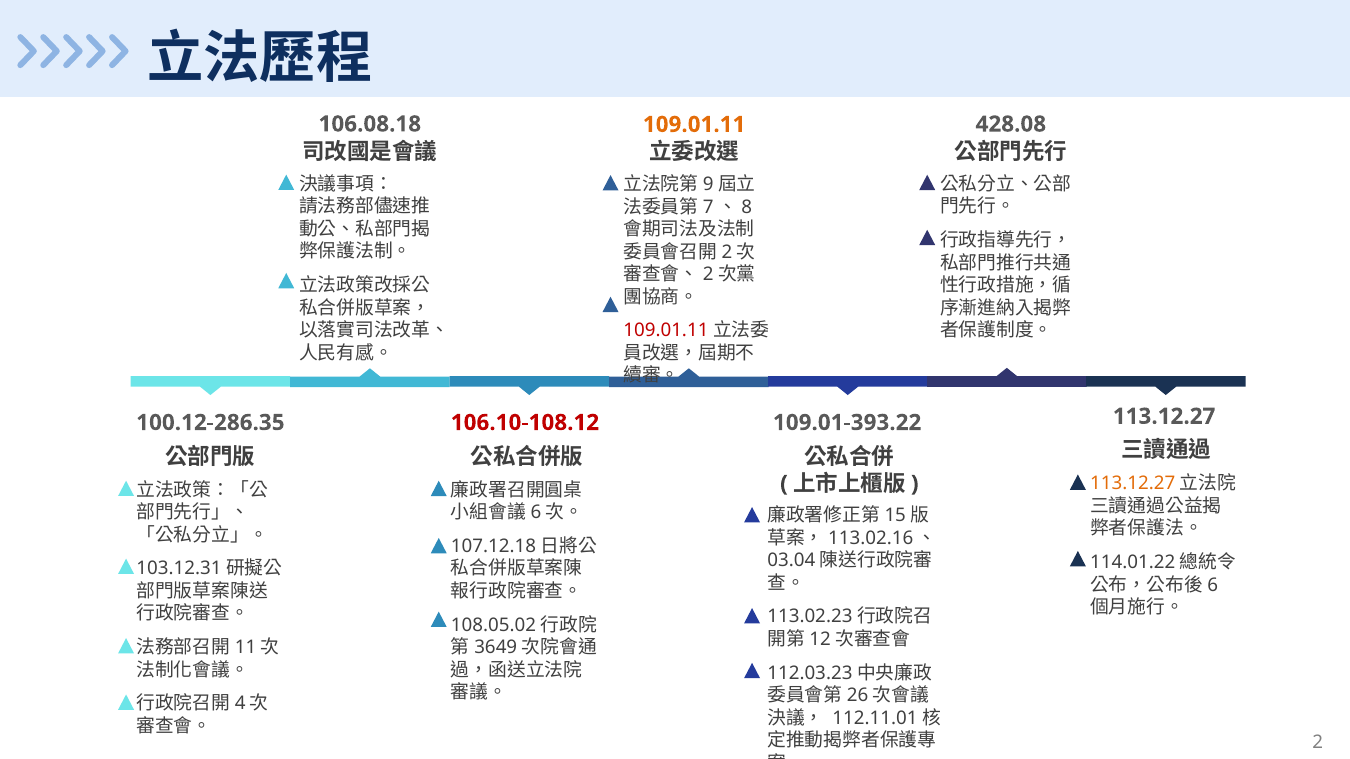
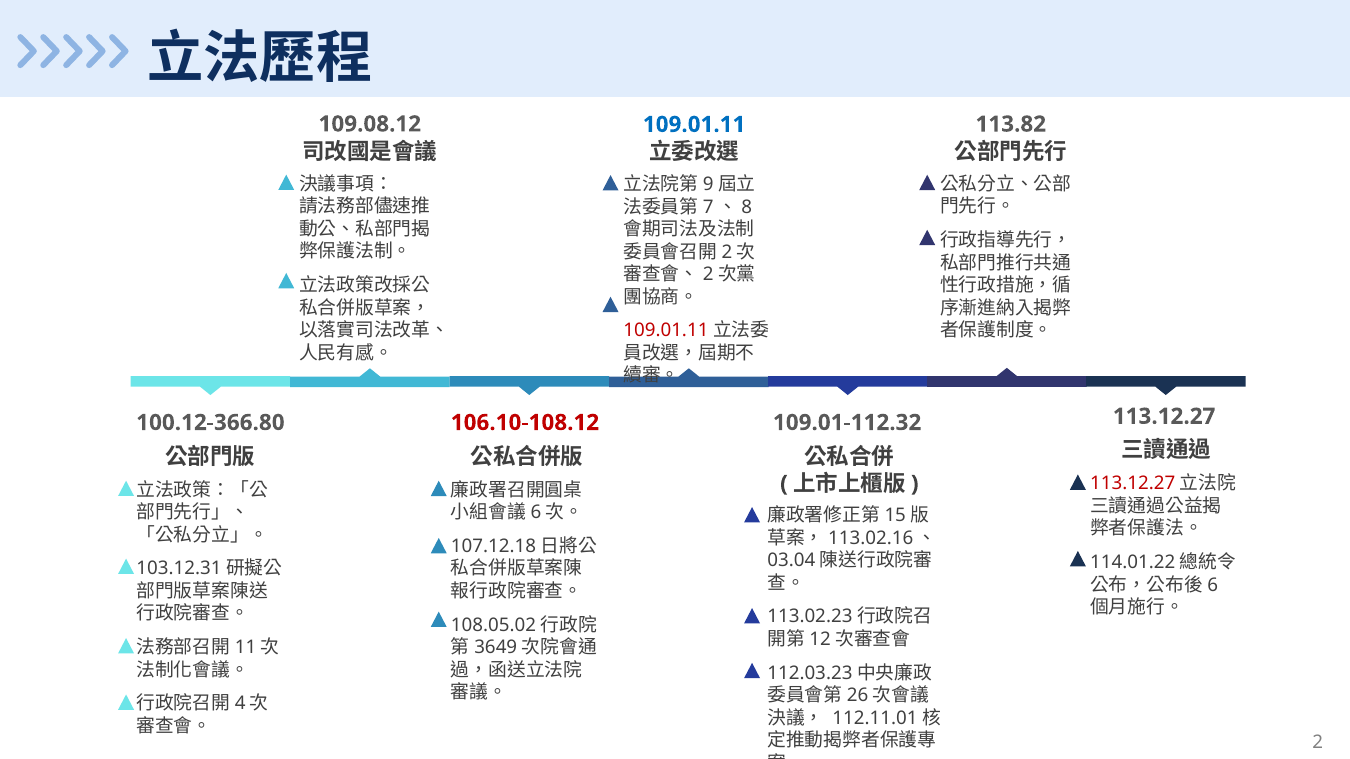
106.08.18: 106.08.18 -> 109.08.12
428.08: 428.08 -> 113.82
109.01.11 at (694, 125) colour: orange -> blue
100.12-286.35: 100.12-286.35 -> 100.12-366.80
109.01-393.22: 109.01-393.22 -> 109.01-112.32
113.12.27 at (1133, 484) colour: orange -> red
